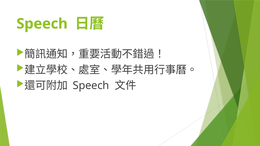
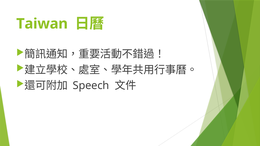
Speech at (42, 24): Speech -> Taiwan
